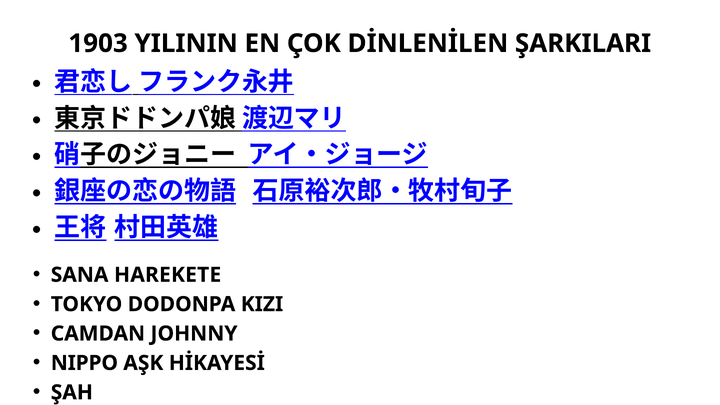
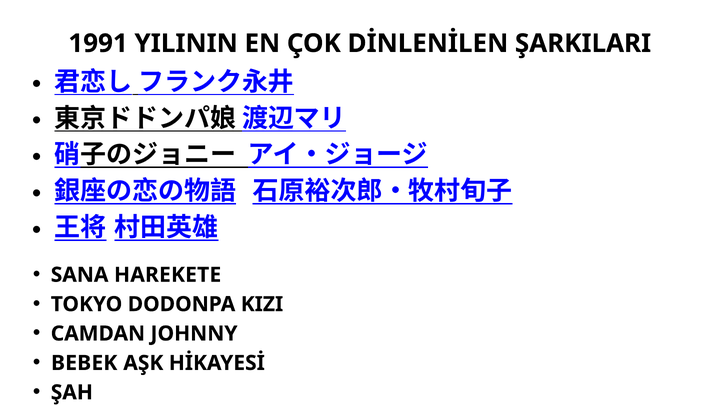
1903: 1903 -> 1991
NIPPO: NIPPO -> BEBEK
